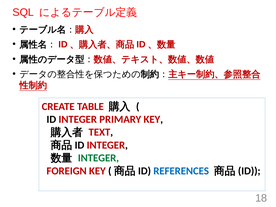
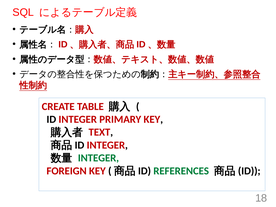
REFERENCES colour: blue -> green
